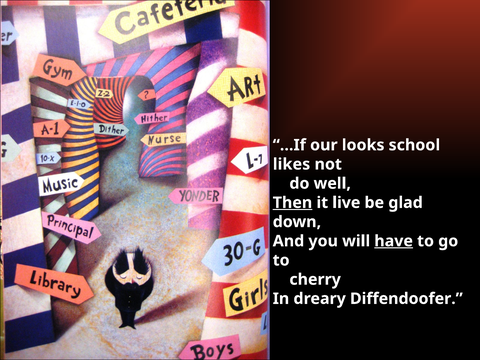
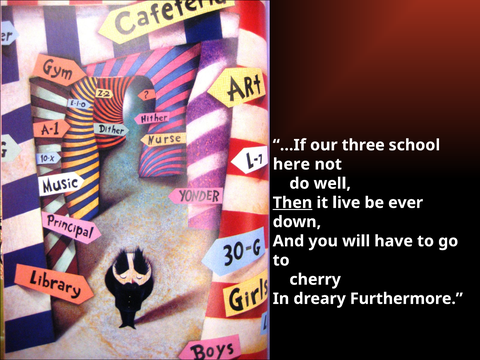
looks: looks -> three
likes: likes -> here
glad: glad -> ever
have underline: present -> none
Diffendoofer: Diffendoofer -> Furthermore
